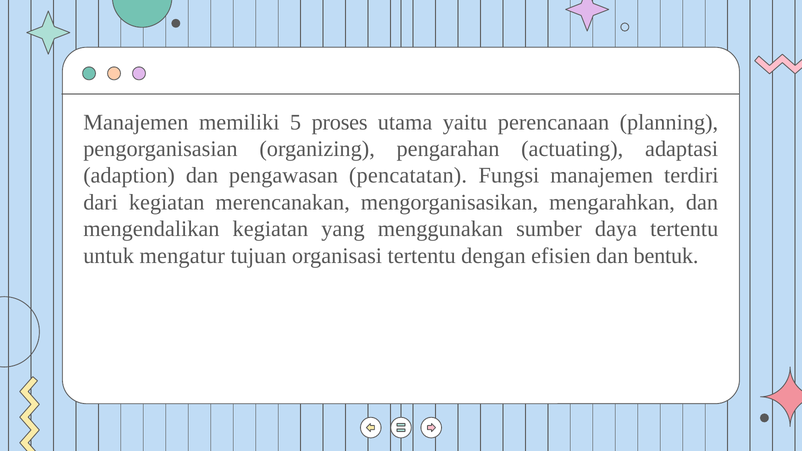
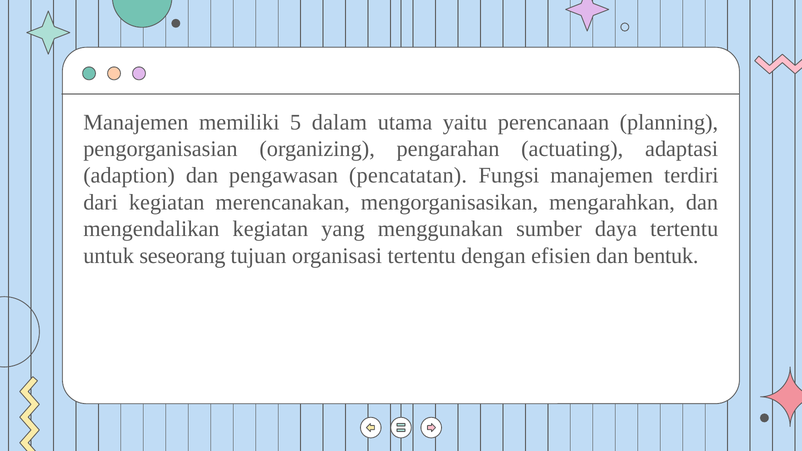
proses: proses -> dalam
mengatur: mengatur -> seseorang
